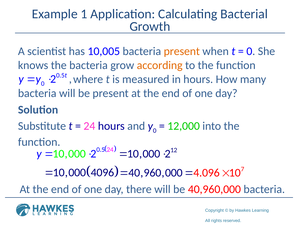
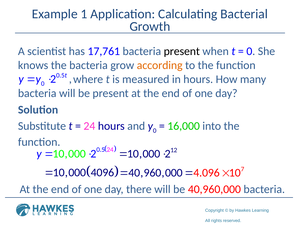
10,005: 10,005 -> 17,761
present at (182, 51) colour: orange -> black
12,000: 12,000 -> 16,000
